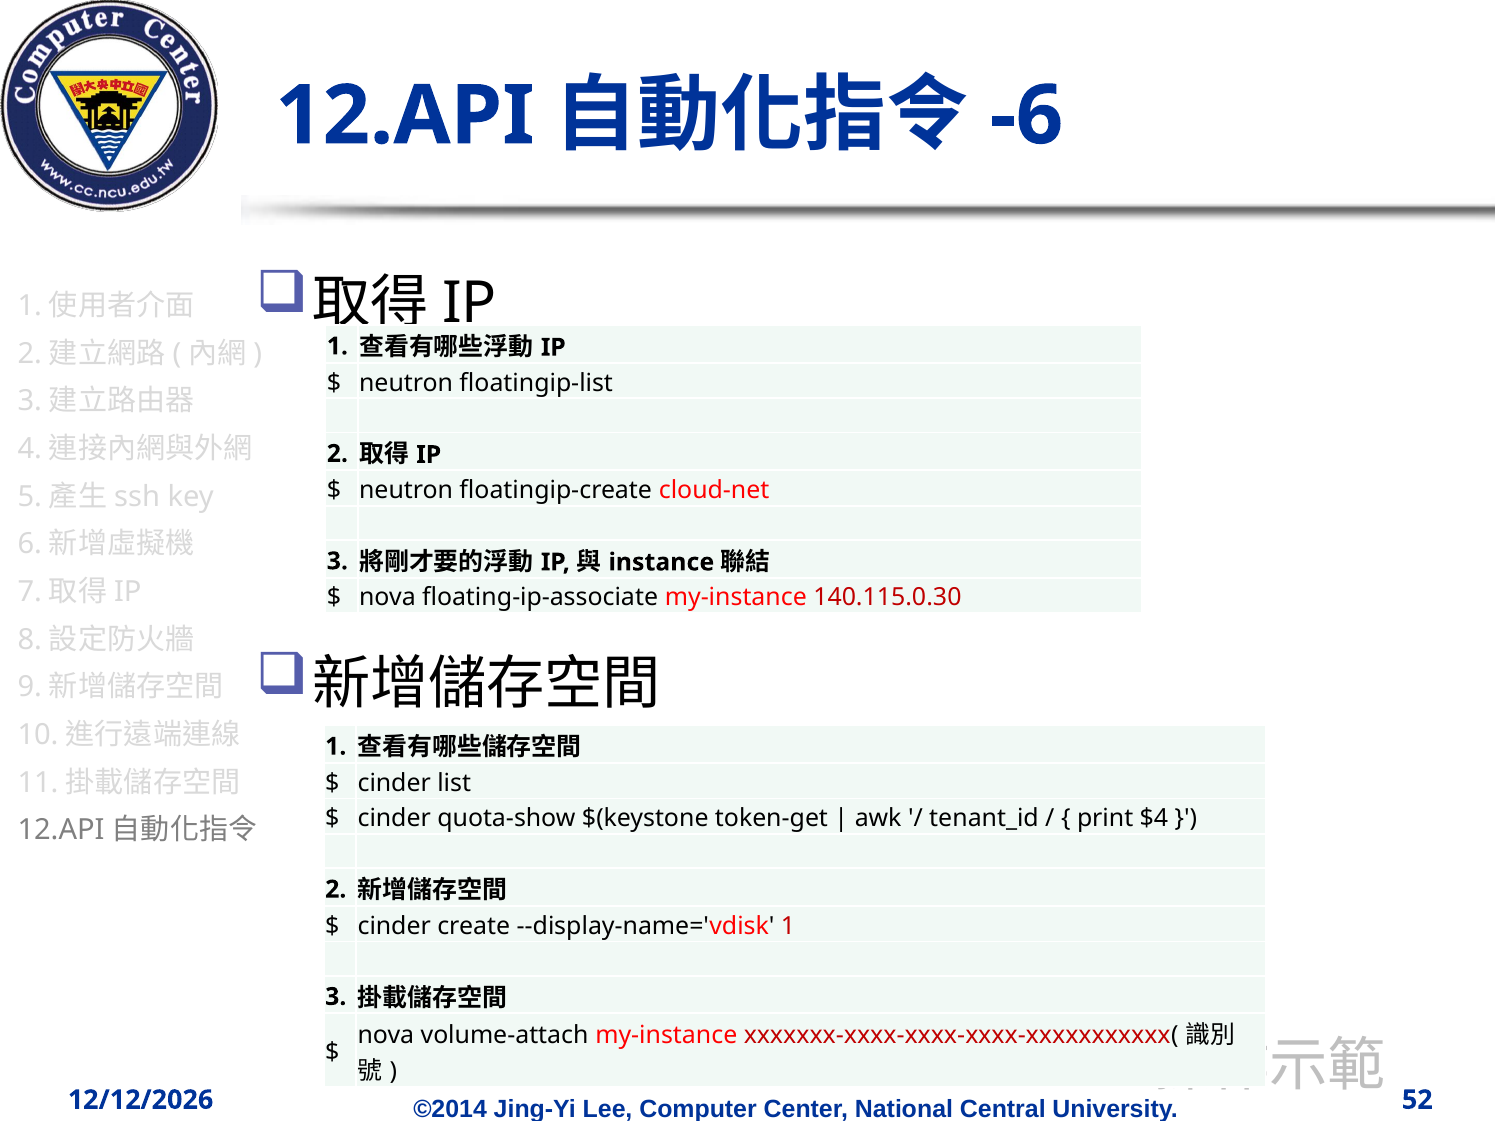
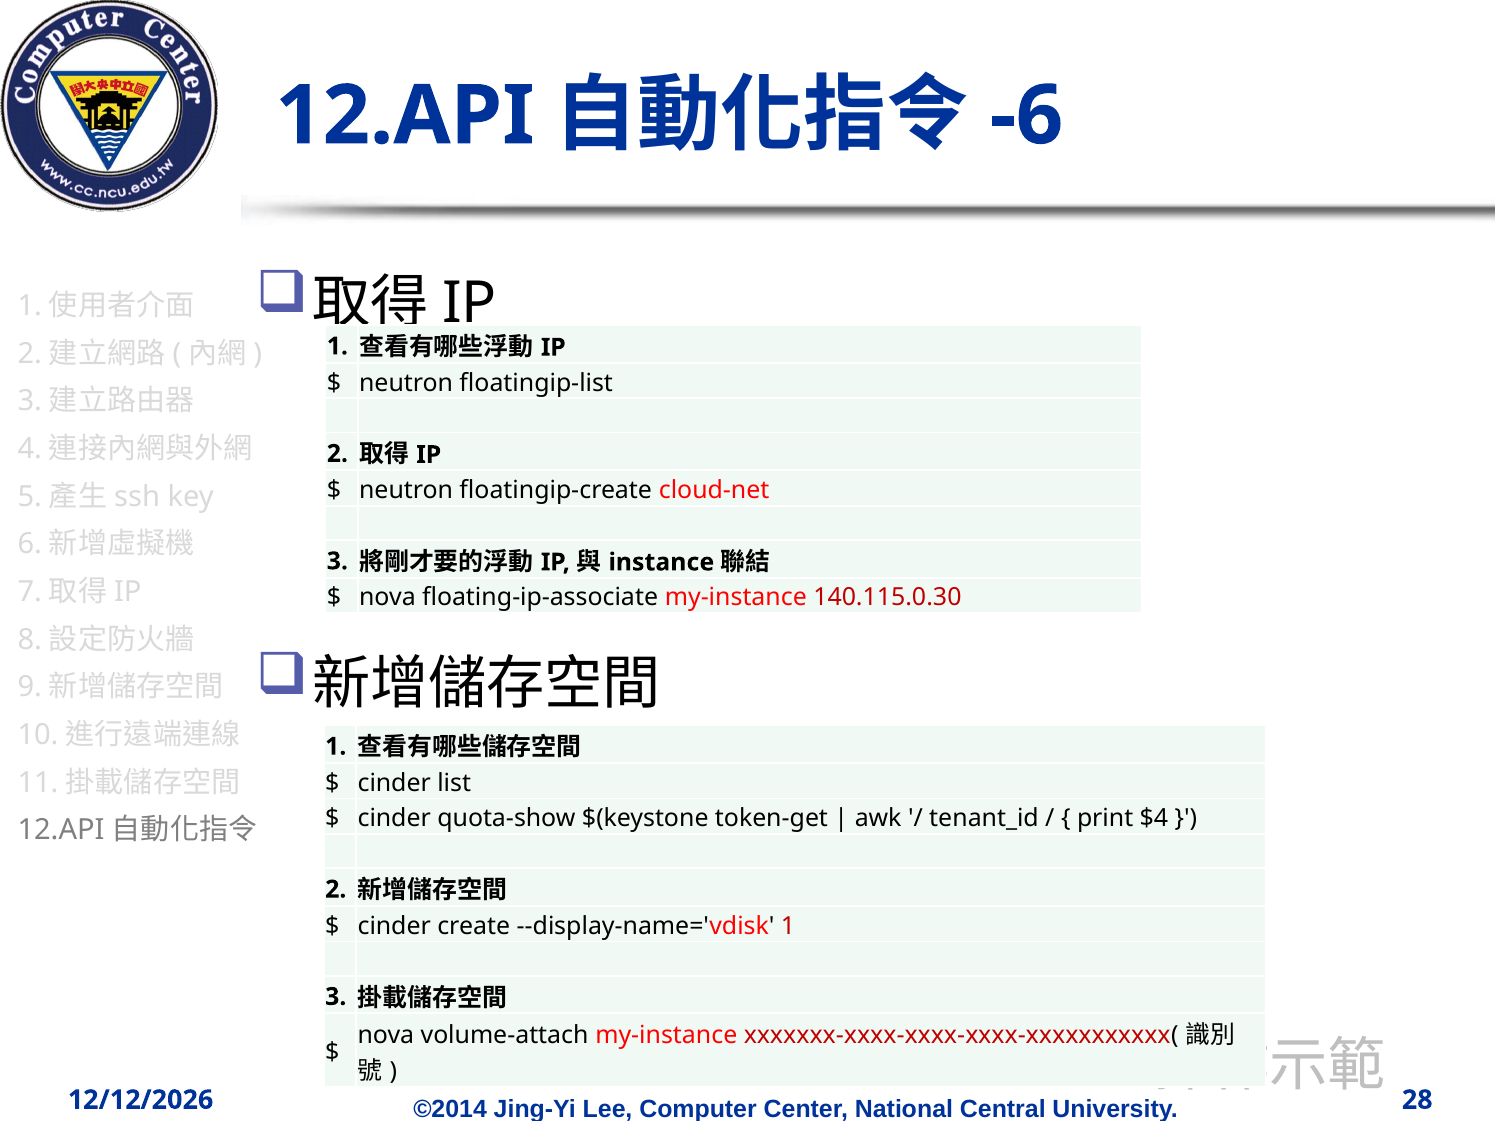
52: 52 -> 28
